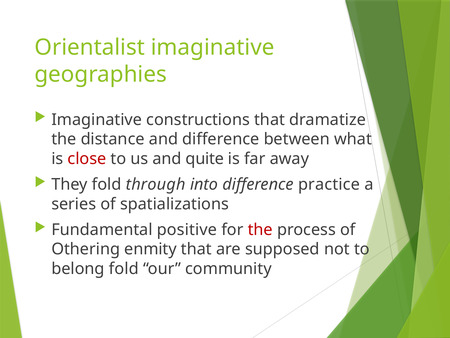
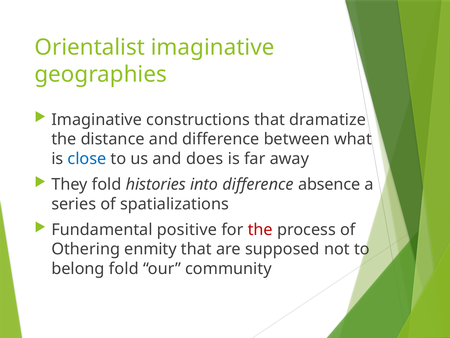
close colour: red -> blue
quite: quite -> does
through: through -> histories
practice: practice -> absence
